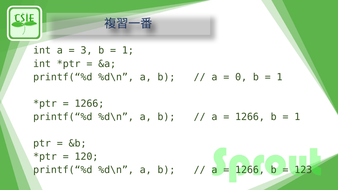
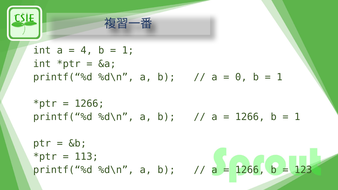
3: 3 -> 4
120: 120 -> 113
